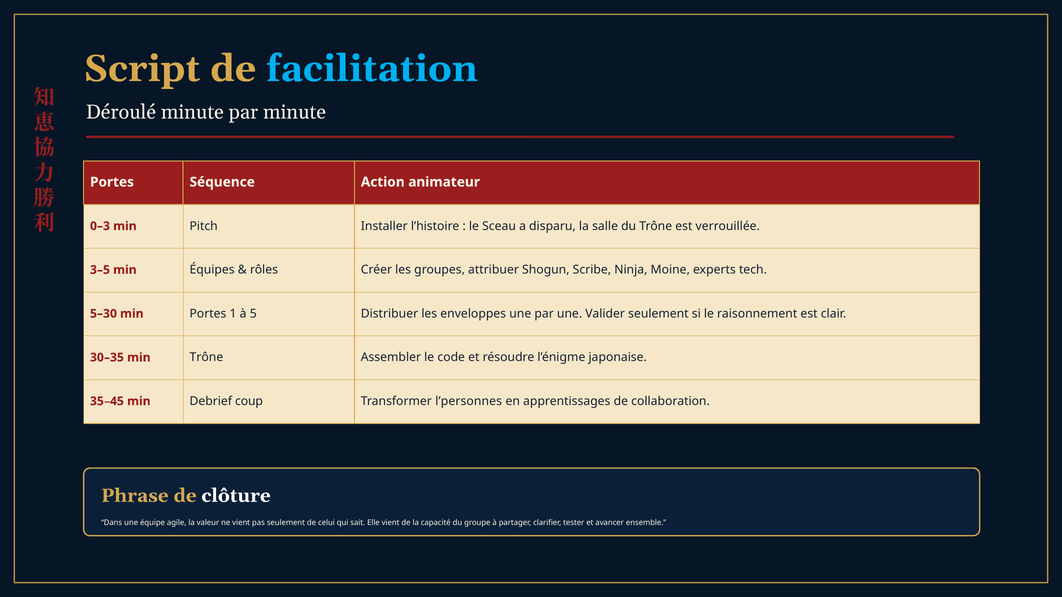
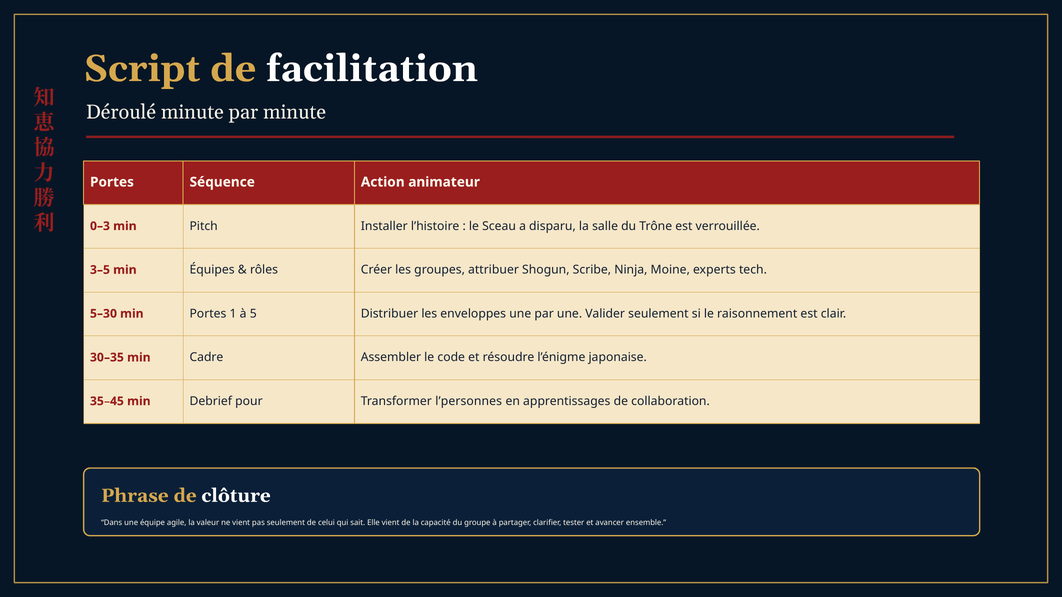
facilitation colour: light blue -> white
min Trône: Trône -> Cadre
coup: coup -> pour
